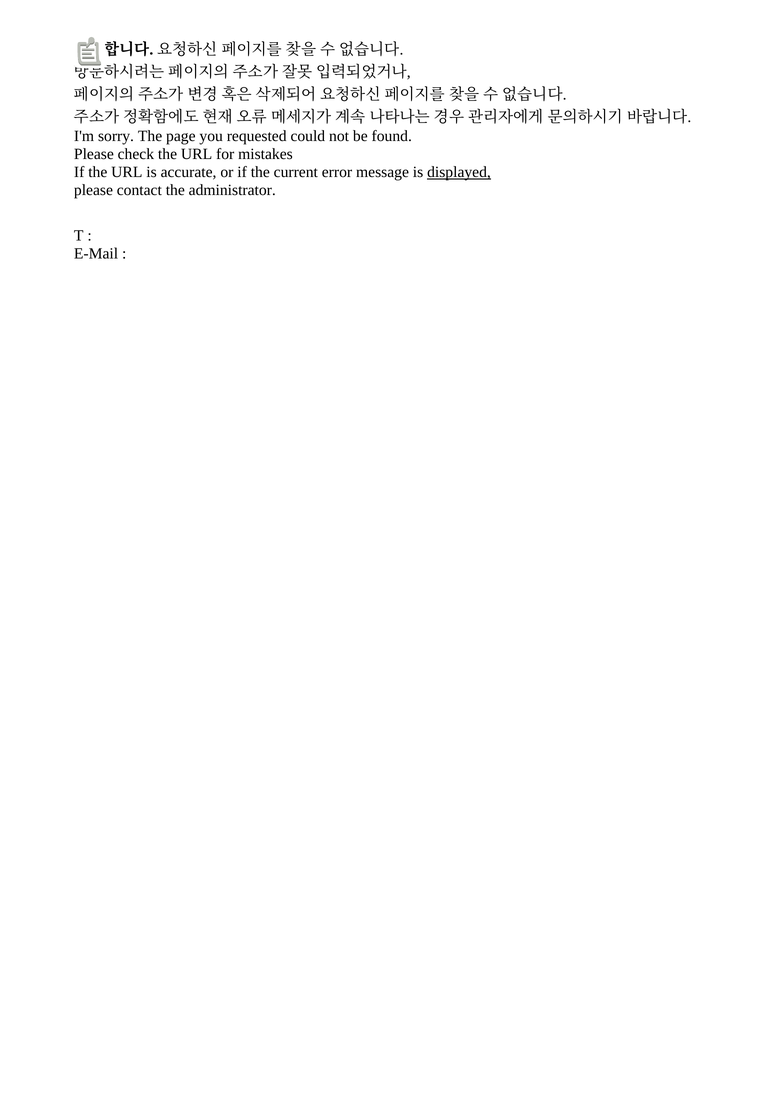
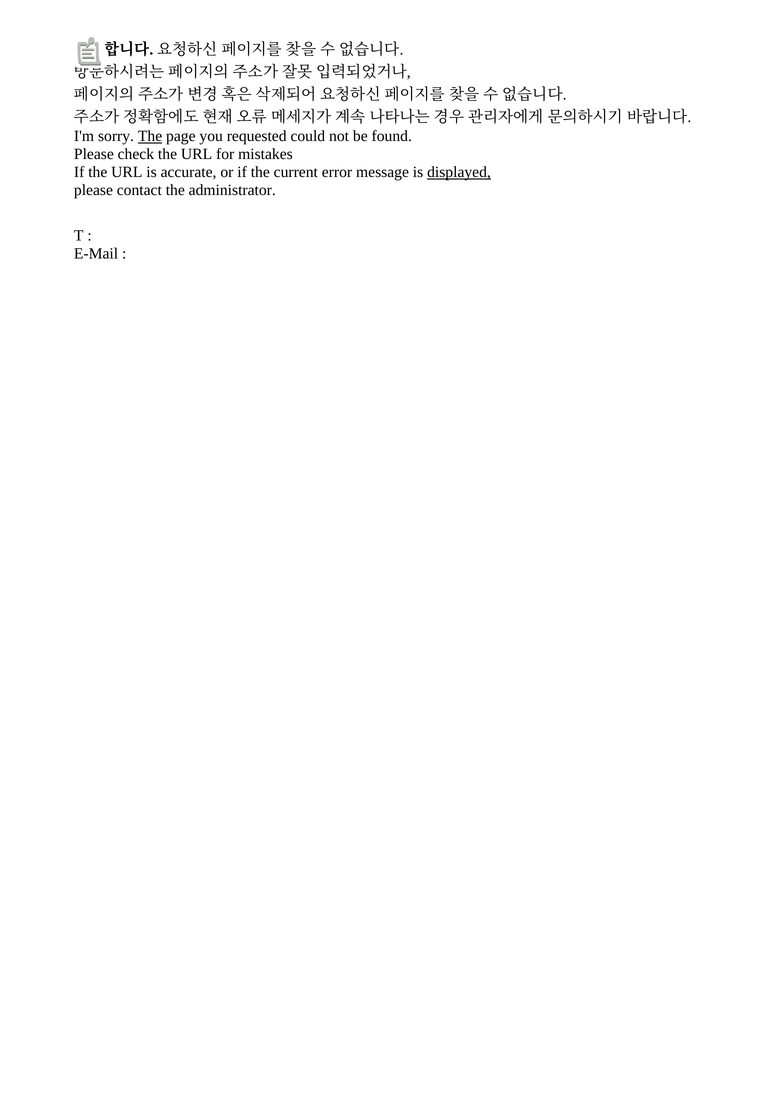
The at (150, 136) underline: none -> present
